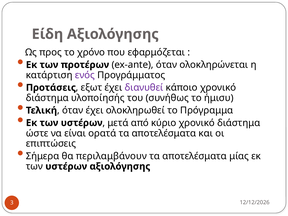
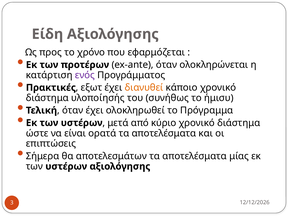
Προτάσεις: Προτάσεις -> Πρακτικές
διανυθεί colour: purple -> orange
περιλαμβάνουν: περιλαμβάνουν -> αποτελεσμάτων
